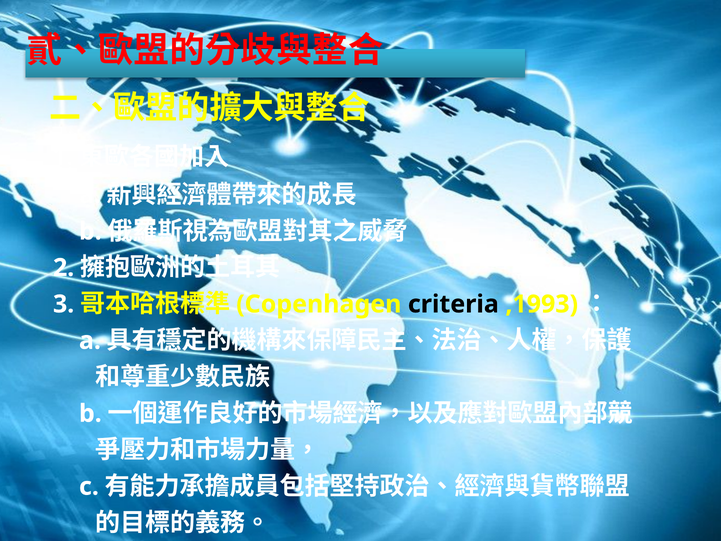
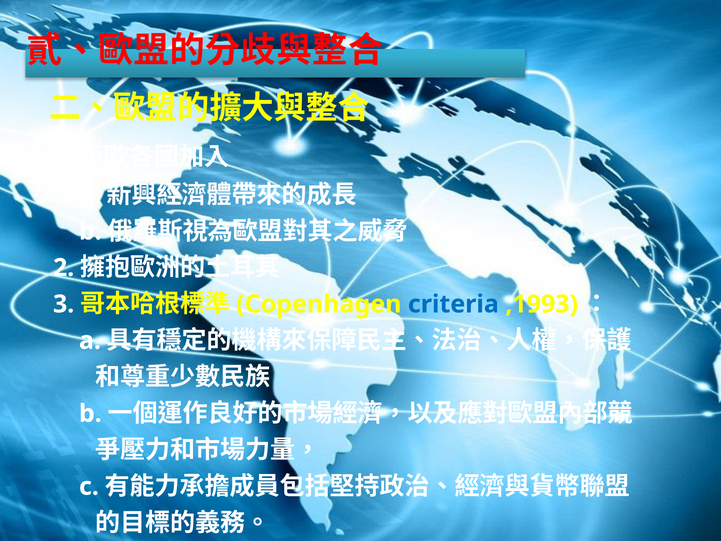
criteria colour: black -> blue
